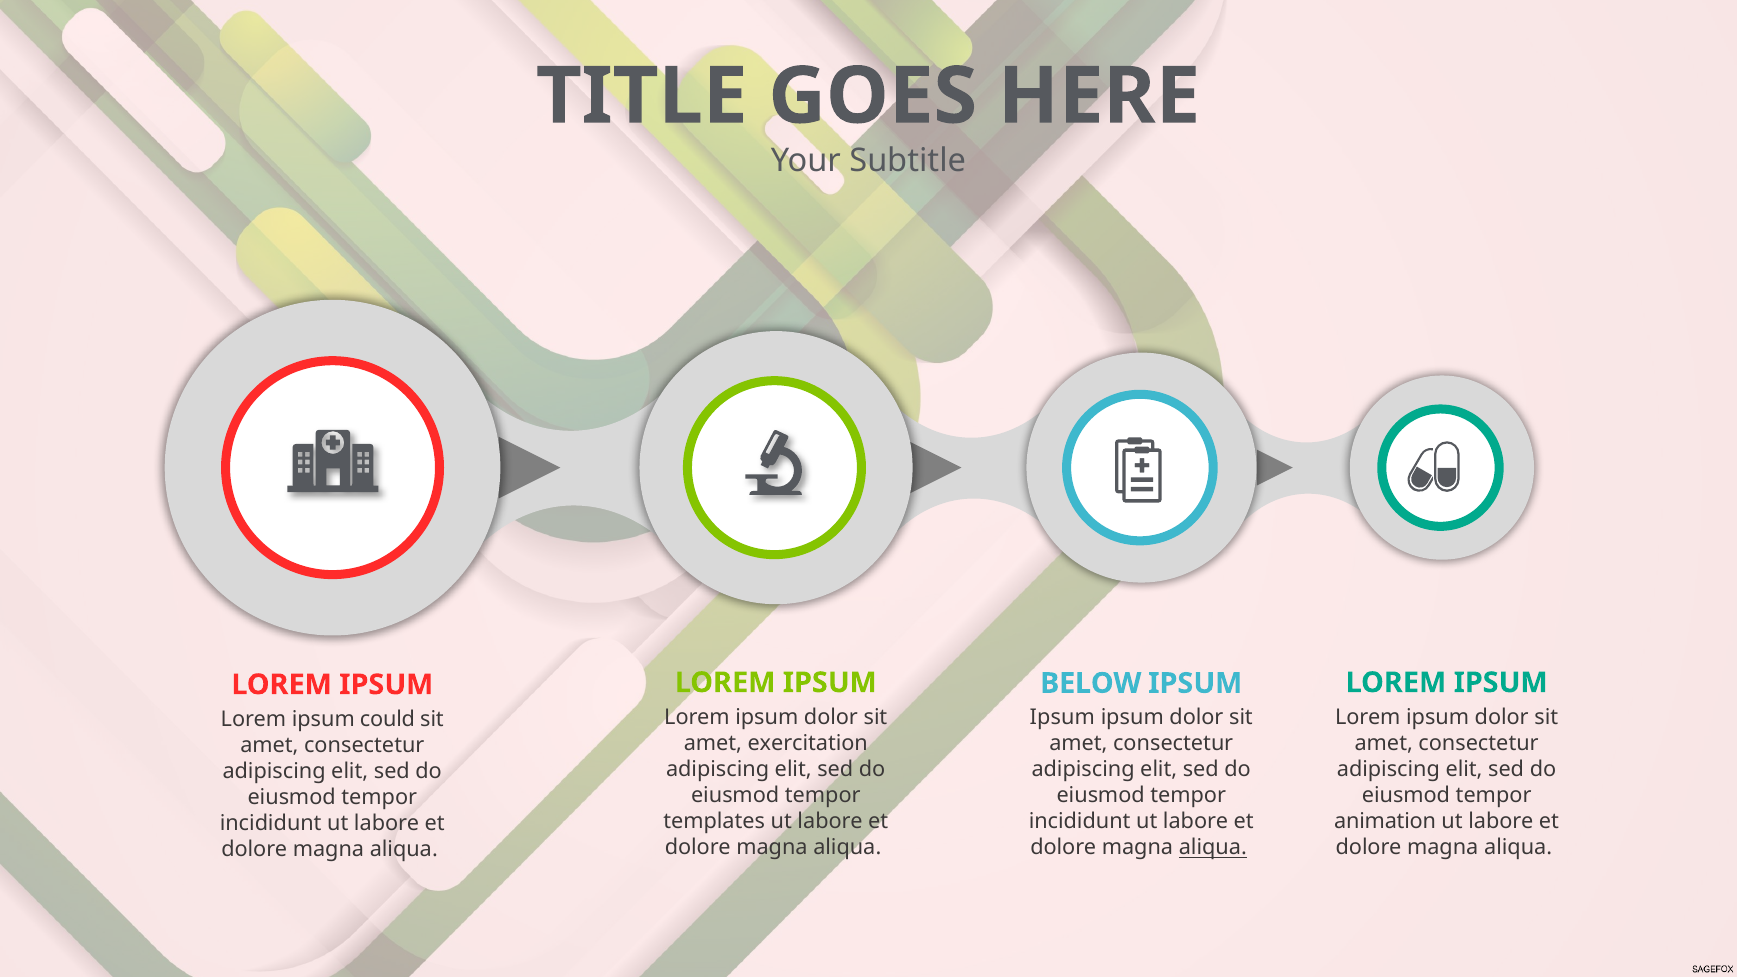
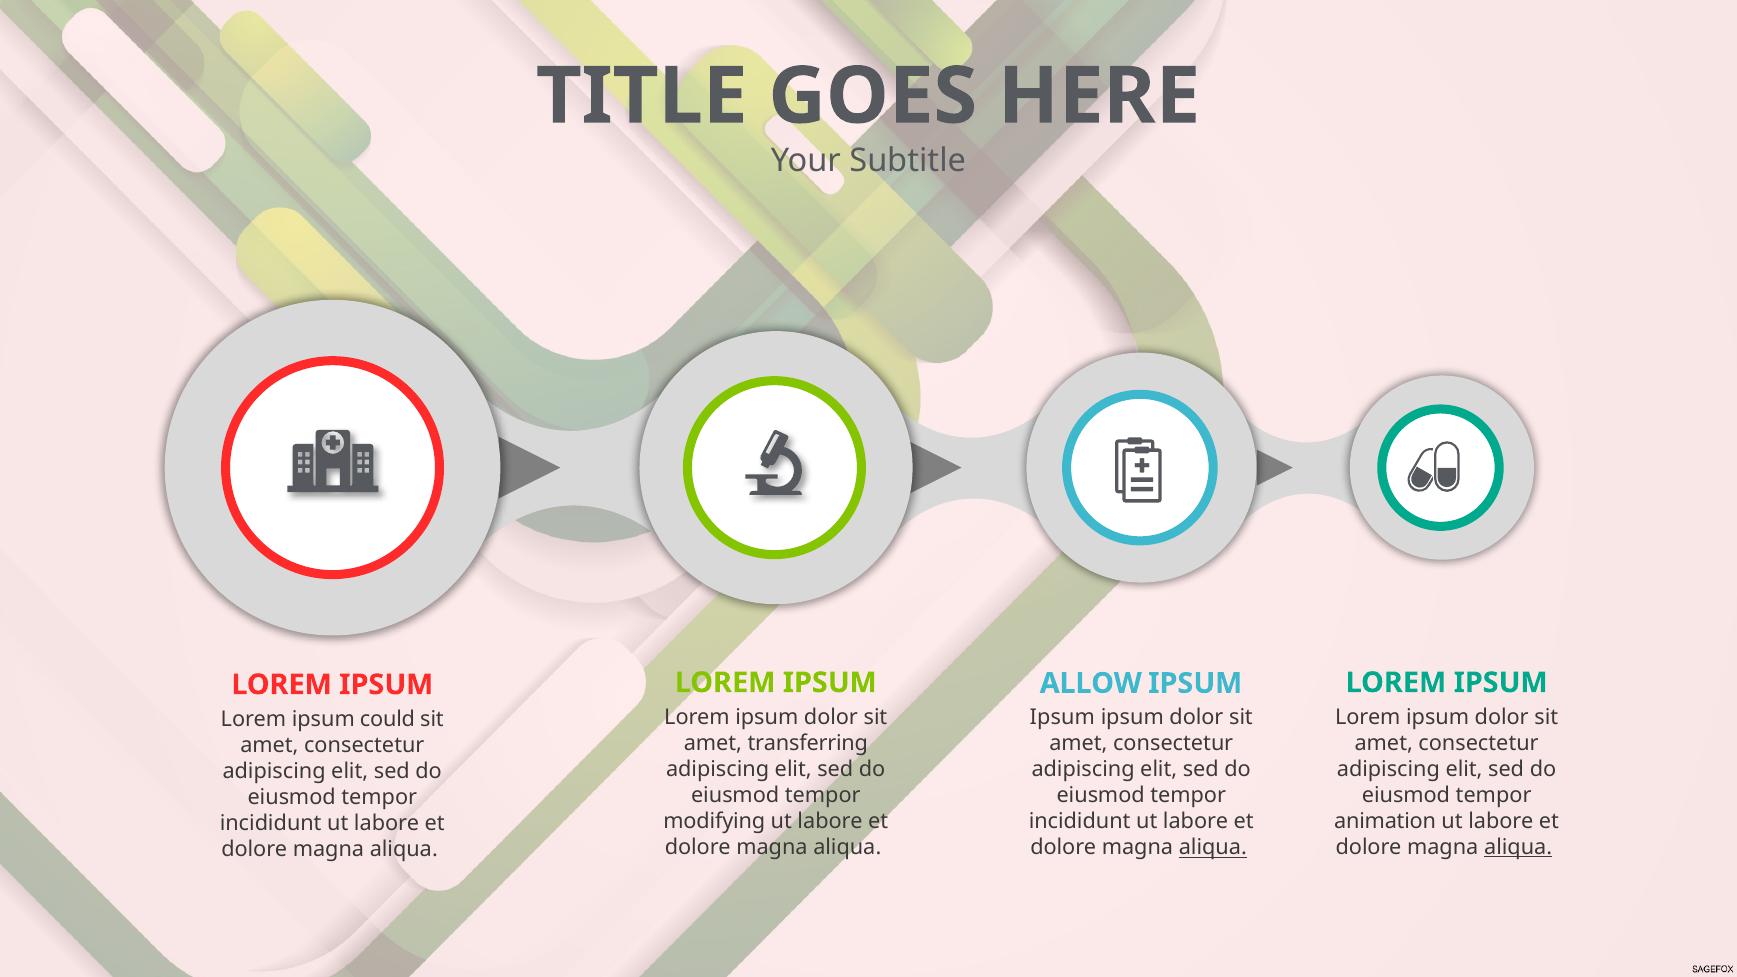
BELOW: BELOW -> ALLOW
exercitation: exercitation -> transferring
templates: templates -> modifying
aliqua at (1518, 847) underline: none -> present
